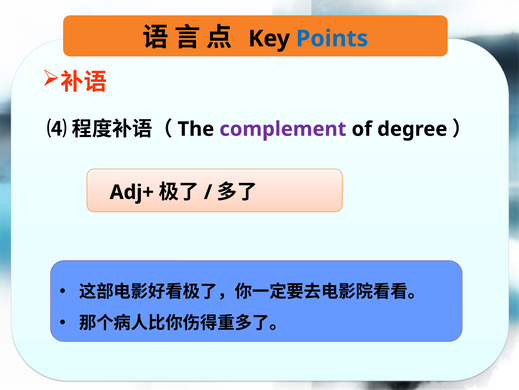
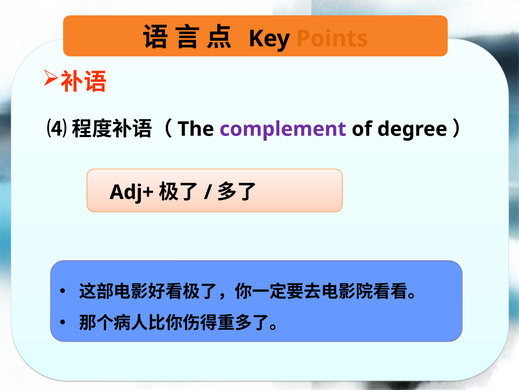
Points colour: blue -> orange
